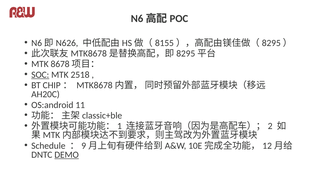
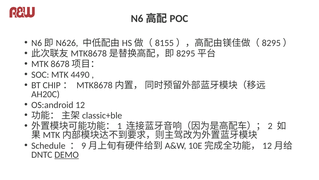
SOC underline: present -> none
2518: 2518 -> 4490
11: 11 -> 12
